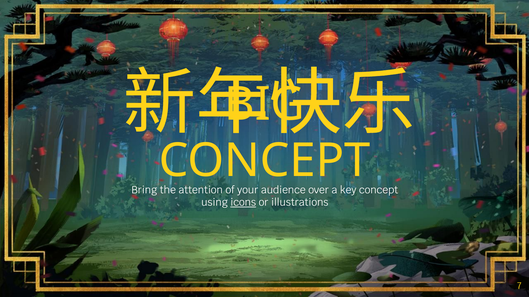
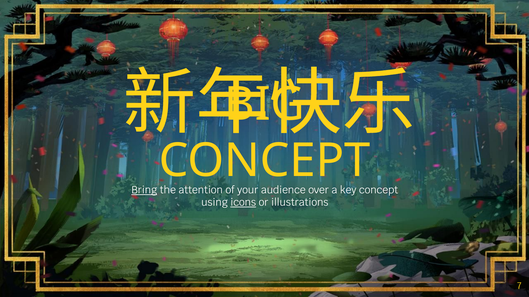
Bring underline: none -> present
